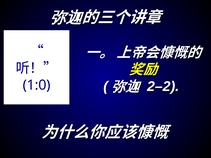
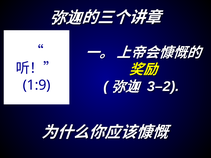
2–2: 2–2 -> 3–2
1:0: 1:0 -> 1:9
